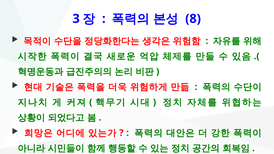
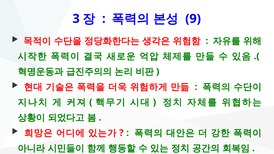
8: 8 -> 9
